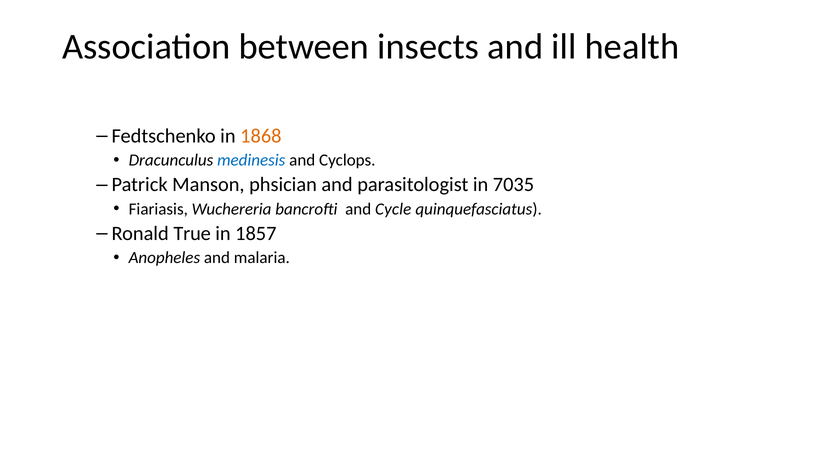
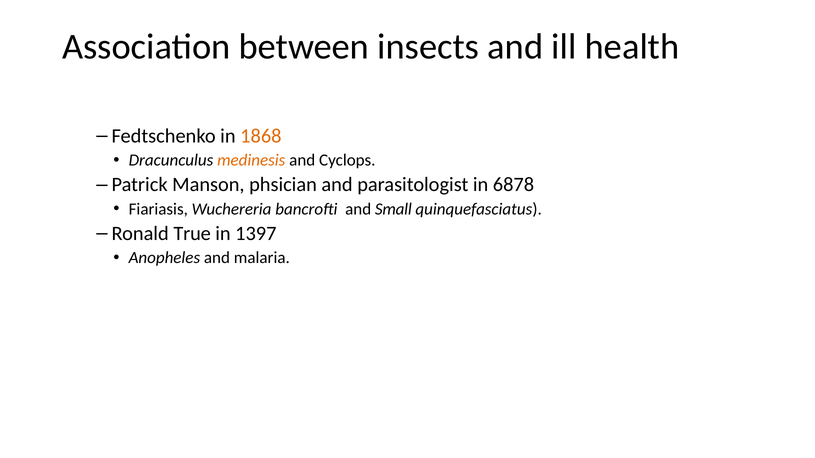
medinesis colour: blue -> orange
7035: 7035 -> 6878
Cycle: Cycle -> Small
1857: 1857 -> 1397
